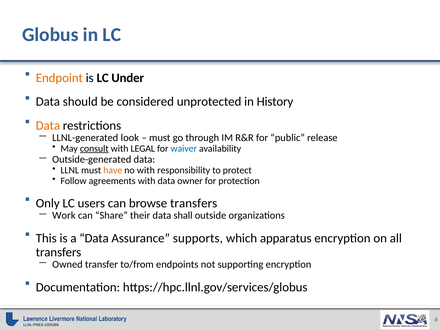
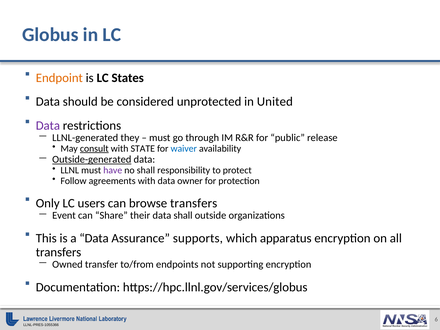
Under: Under -> States
History: History -> United
Data at (48, 125) colour: orange -> purple
look: look -> they
LEGAL: LEGAL -> STATE
Outside-generated underline: none -> present
have colour: orange -> purple
no with: with -> shall
Work: Work -> Event
